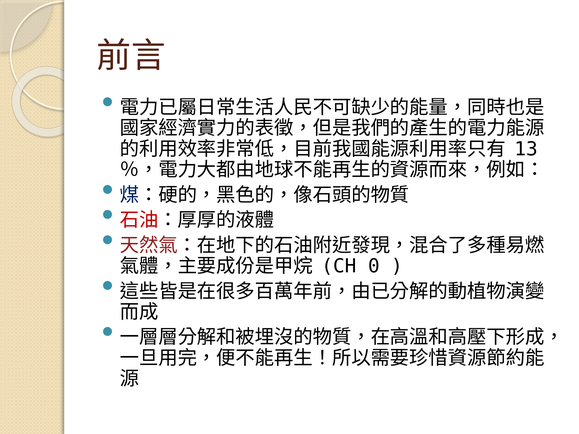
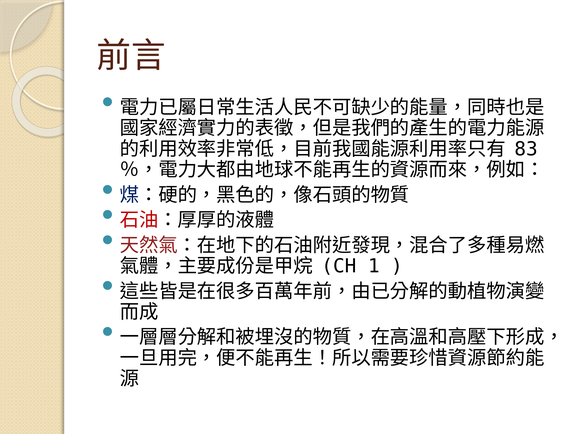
13: 13 -> 83
0: 0 -> 1
